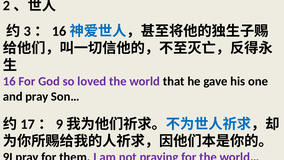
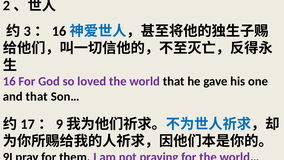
and pray: pray -> that
